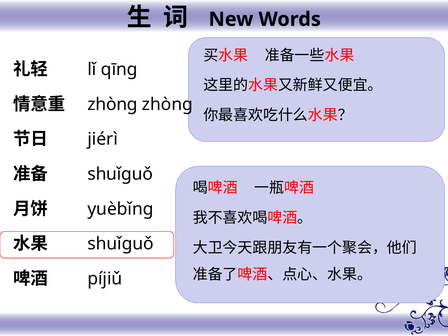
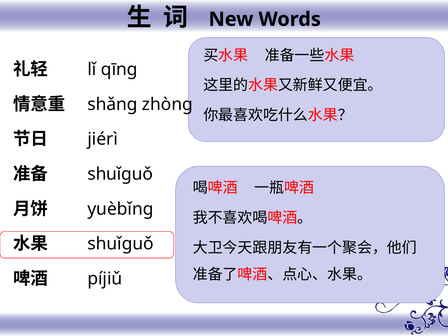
zhòng at (113, 104): zhòng -> shǎng
